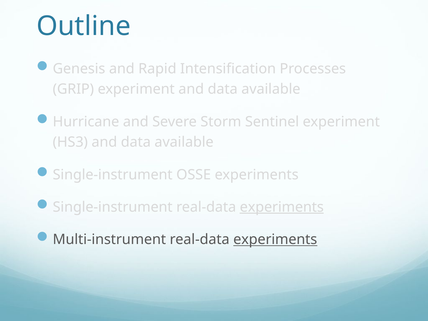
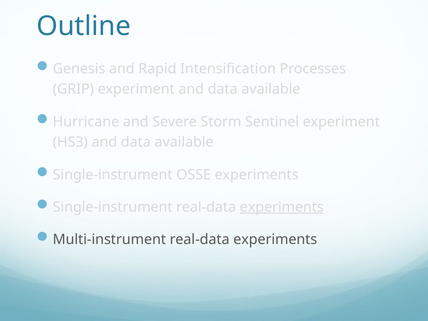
experiments at (275, 240) underline: present -> none
